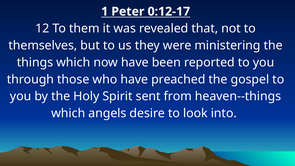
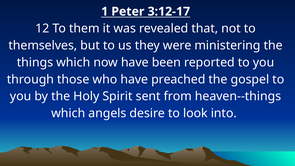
0:12-17: 0:12-17 -> 3:12-17
